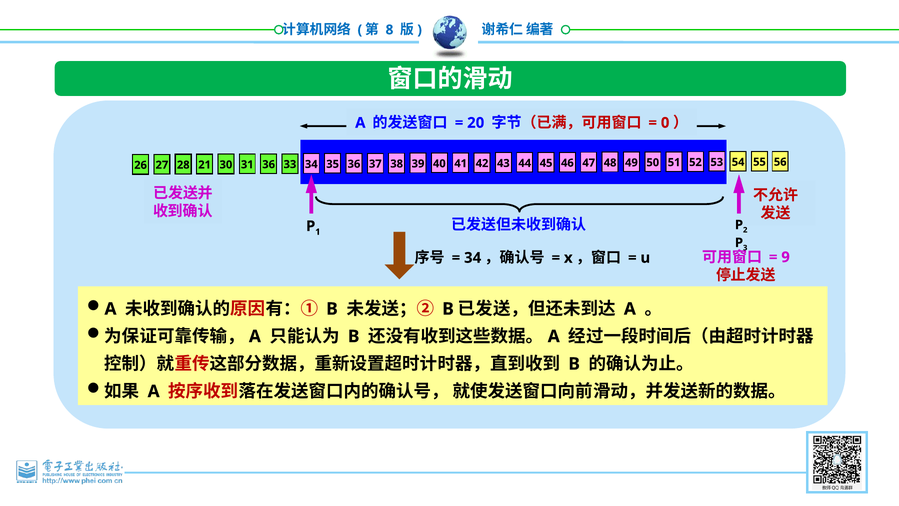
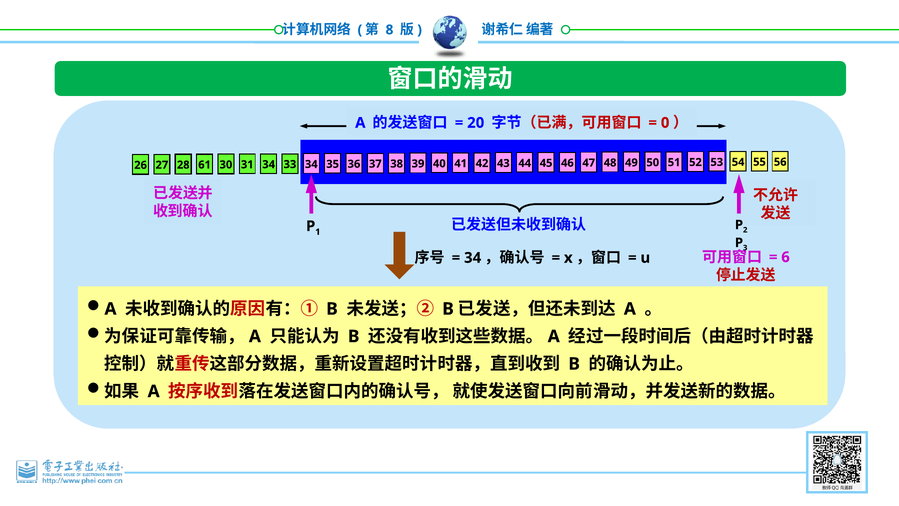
21: 21 -> 61
31 36: 36 -> 34
9: 9 -> 6
